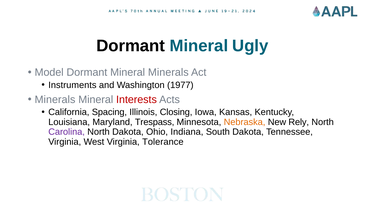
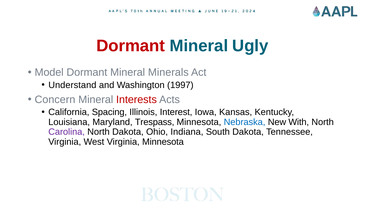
Dormant at (131, 46) colour: black -> red
Instruments: Instruments -> Understand
1977: 1977 -> 1997
Minerals at (55, 99): Minerals -> Concern
Closing: Closing -> Interest
Nebraska colour: orange -> blue
Rely: Rely -> With
Virginia Tolerance: Tolerance -> Minnesota
